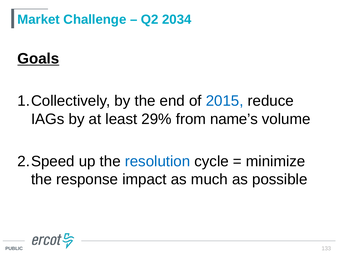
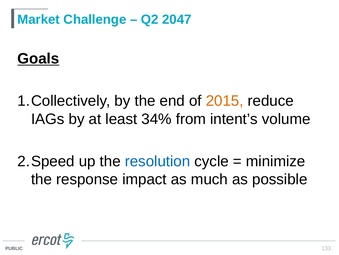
2034: 2034 -> 2047
2015 colour: blue -> orange
29%: 29% -> 34%
name’s: name’s -> intent’s
